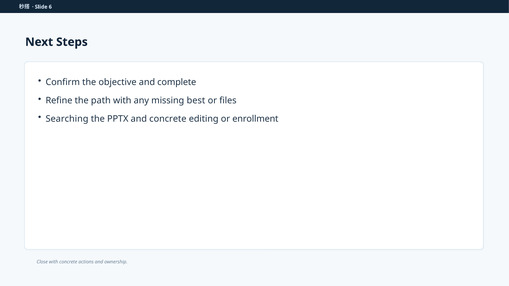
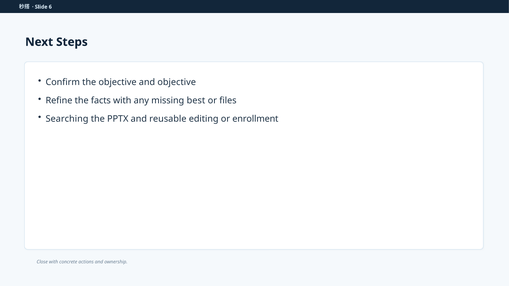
and complete: complete -> objective
path: path -> facts
and concrete: concrete -> reusable
